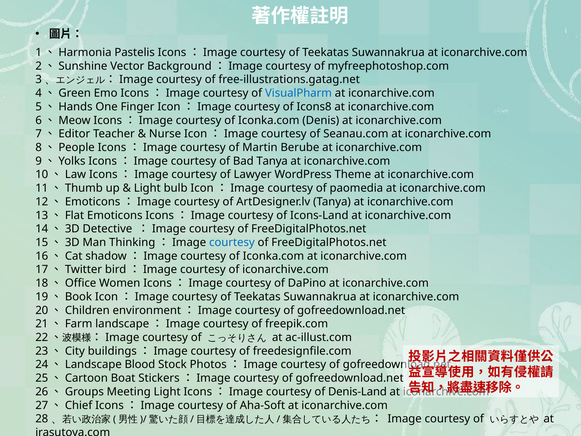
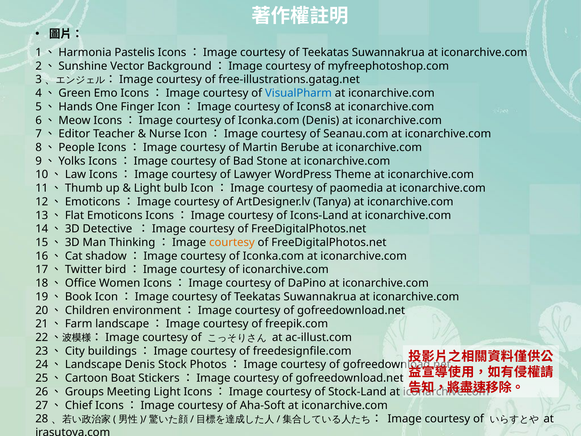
Bad Tanya: Tanya -> Stone
courtesy at (232, 242) colour: blue -> orange
24、Landscape Blood: Blood -> Denis
Denis-Land: Denis-Land -> Stock-Land
